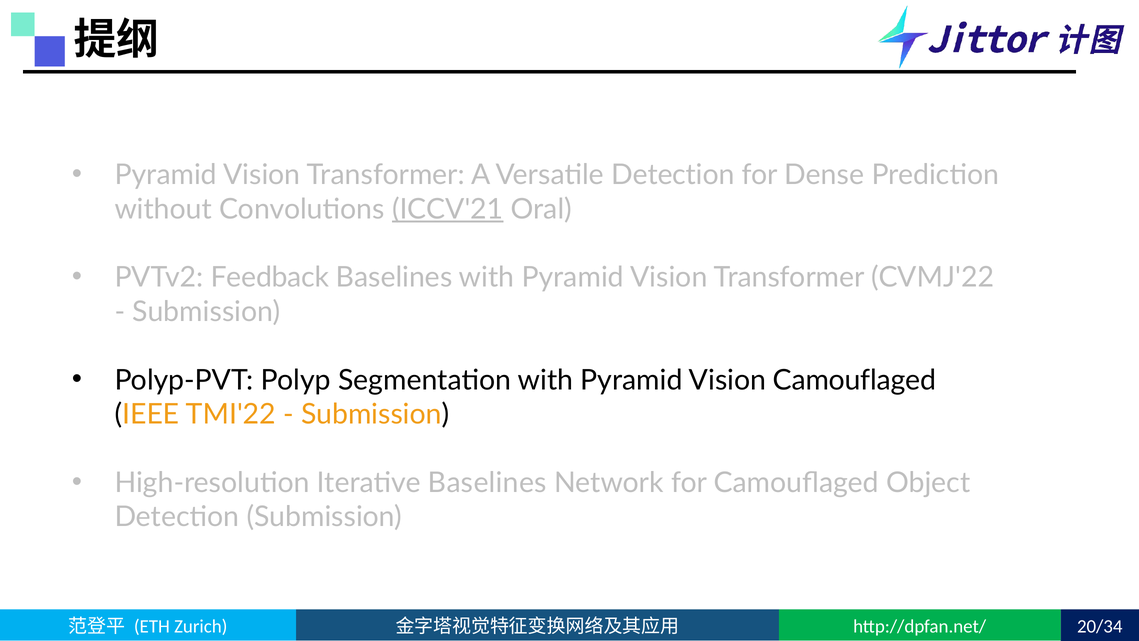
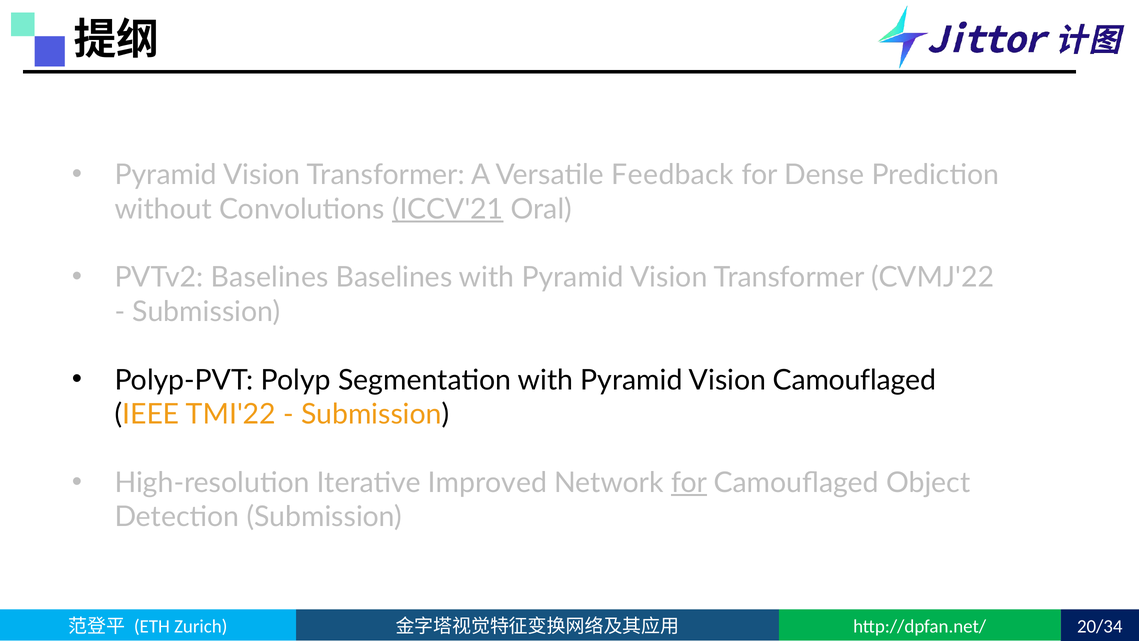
Versatile Detection: Detection -> Feedback
PVTv2 Feedback: Feedback -> Baselines
Iterative Baselines: Baselines -> Improved
for at (689, 482) underline: none -> present
